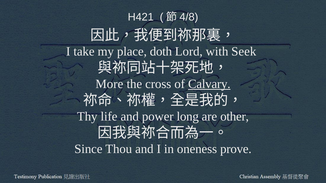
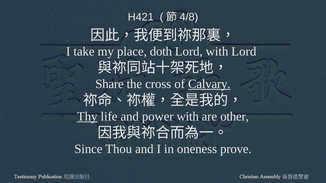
with Seek: Seek -> Lord
More: More -> Share
Thy underline: none -> present
power long: long -> with
